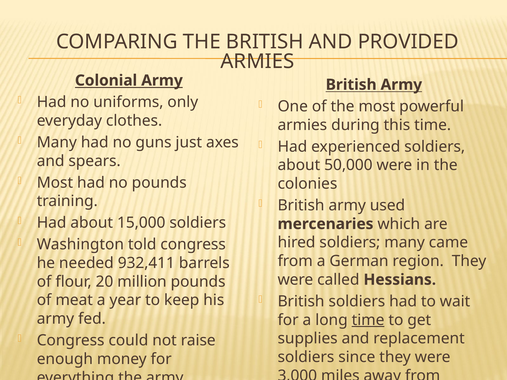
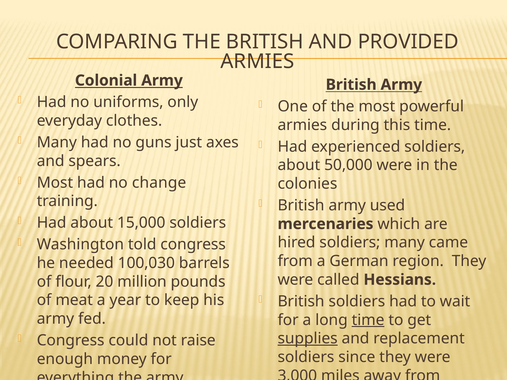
no pounds: pounds -> change
932,411: 932,411 -> 100,030
supplies underline: none -> present
